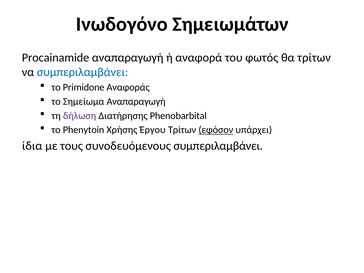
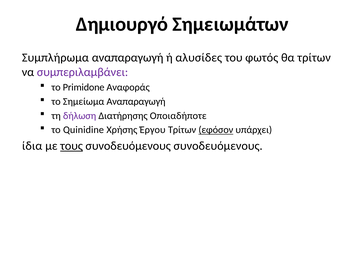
Ινωδογόνο: Ινωδογόνο -> Δημιουργό
Procainamide: Procainamide -> Συμπλήρωμα
αναφορά: αναφορά -> αλυσίδες
συμπεριλαμβάνει at (83, 72) colour: blue -> purple
Phenobarbital: Phenobarbital -> Οποιαδήποτε
Phenytoin: Phenytoin -> Quinidine
τους underline: none -> present
συνοδευόμενους συμπεριλαμβάνει: συμπεριλαμβάνει -> συνοδευόμενους
